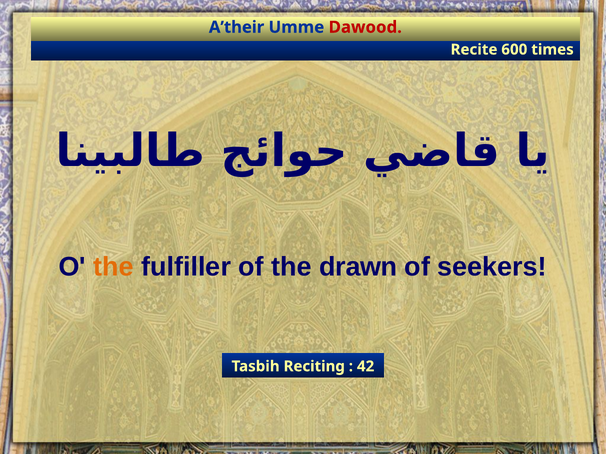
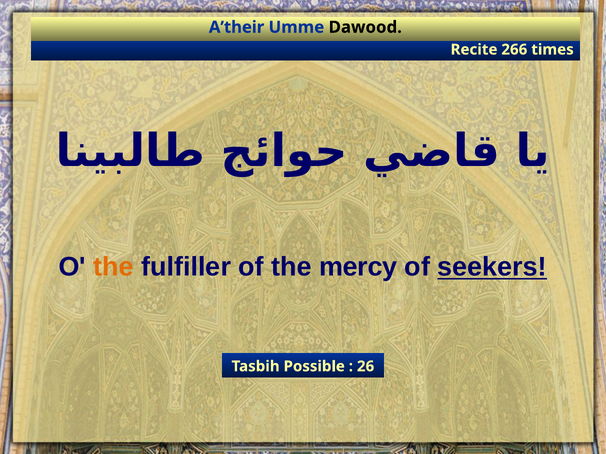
Dawood colour: red -> black
600: 600 -> 266
drawn: drawn -> mercy
seekers underline: none -> present
Reciting: Reciting -> Possible
42: 42 -> 26
